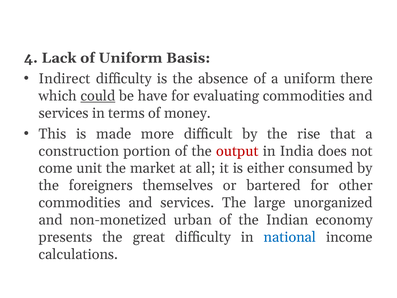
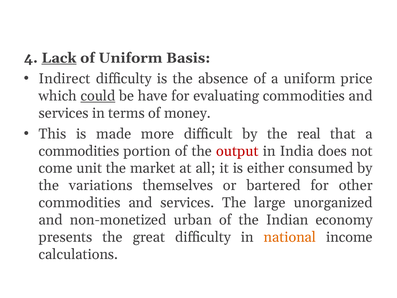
Lack underline: none -> present
there: there -> price
rise: rise -> real
construction at (79, 151): construction -> commodities
foreigners: foreigners -> variations
national colour: blue -> orange
